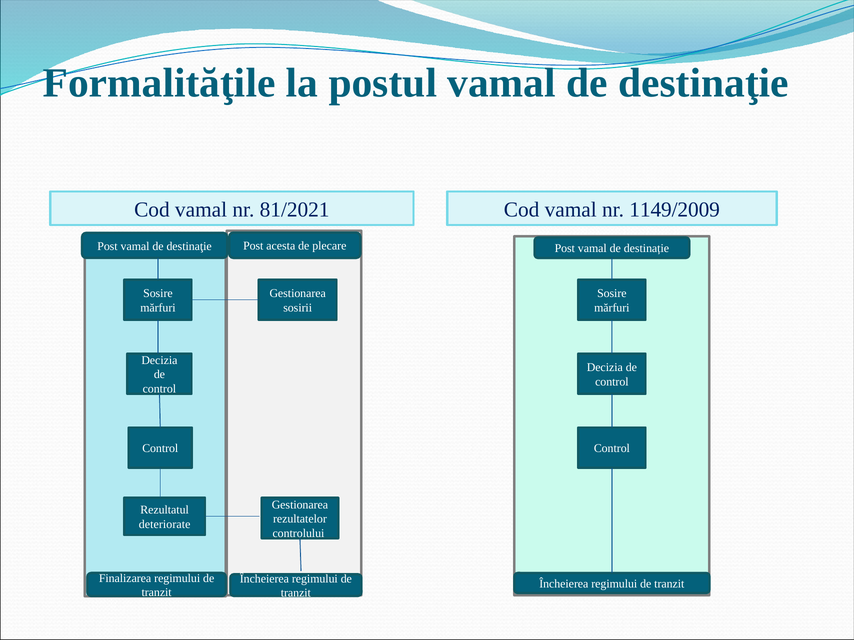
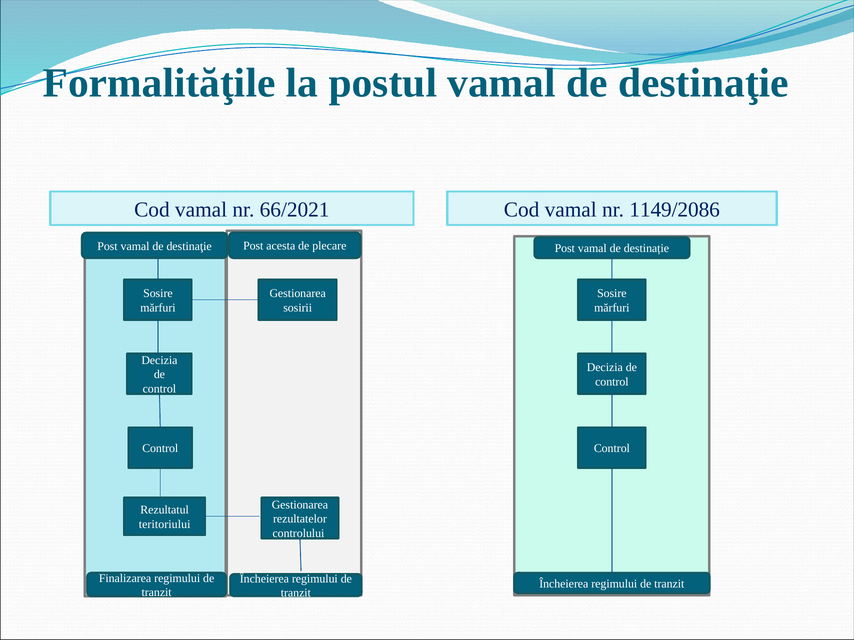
81/2021: 81/2021 -> 66/2021
1149/2009: 1149/2009 -> 1149/2086
deteriorate: deteriorate -> teritoriului
